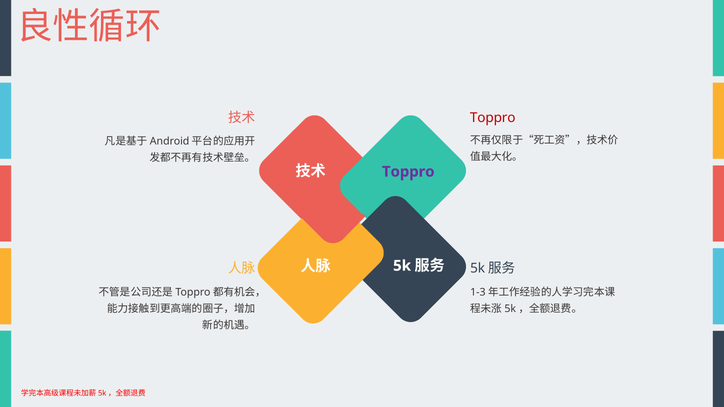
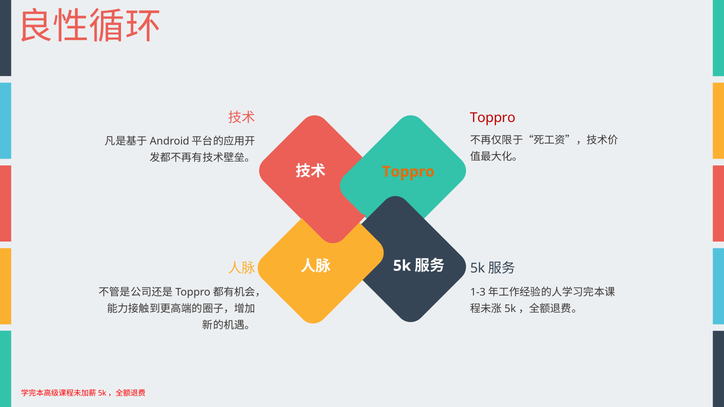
Toppro at (408, 172) colour: purple -> orange
